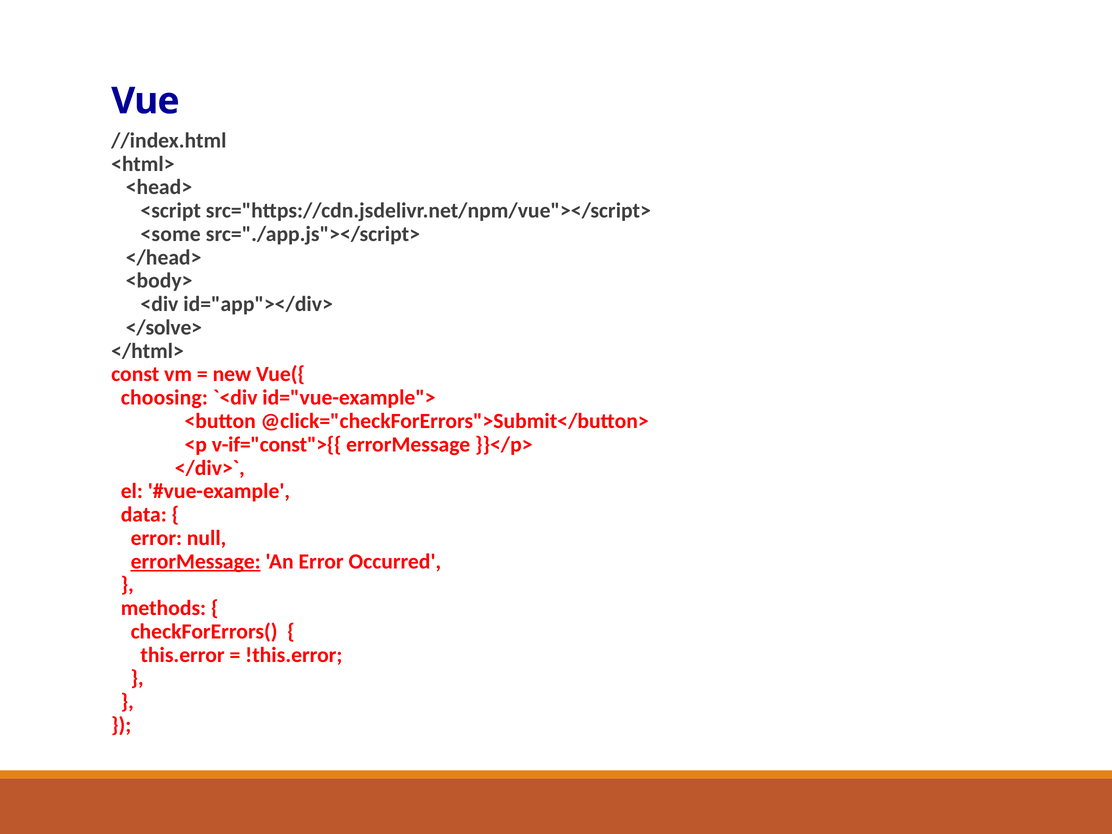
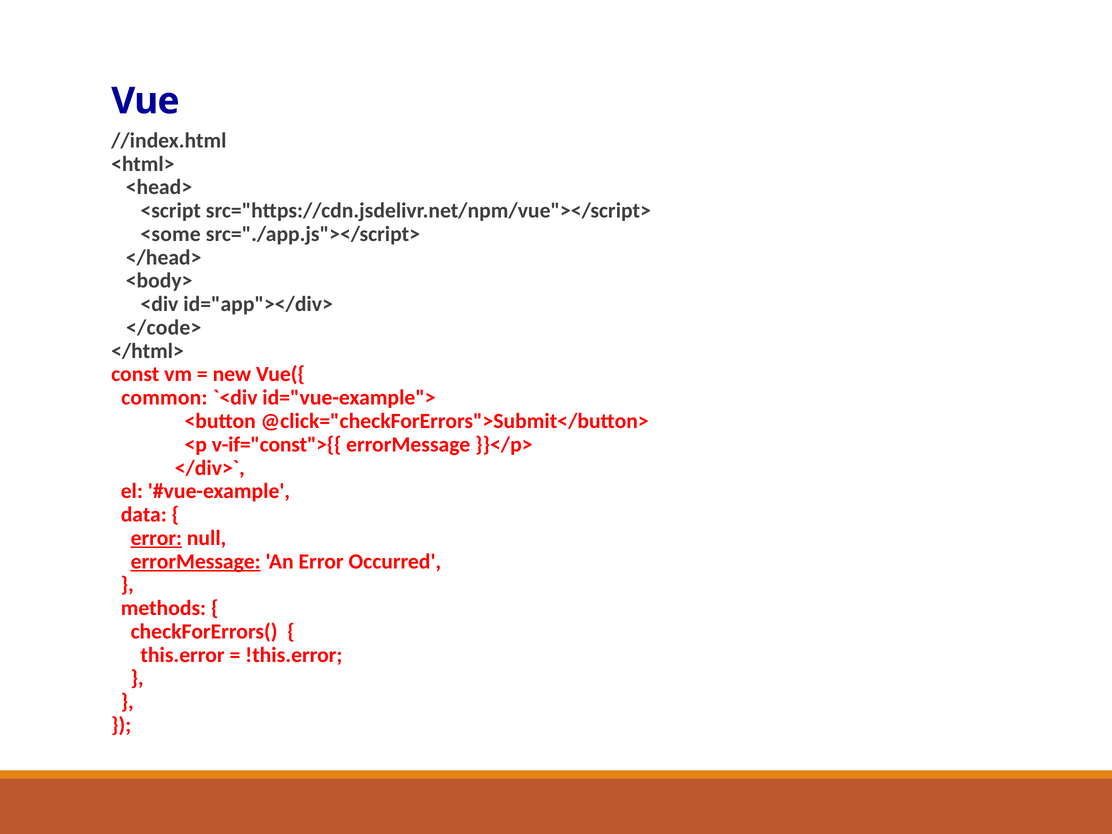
</solve>: </solve> -> </code>
choosing: choosing -> common
error at (156, 538) underline: none -> present
